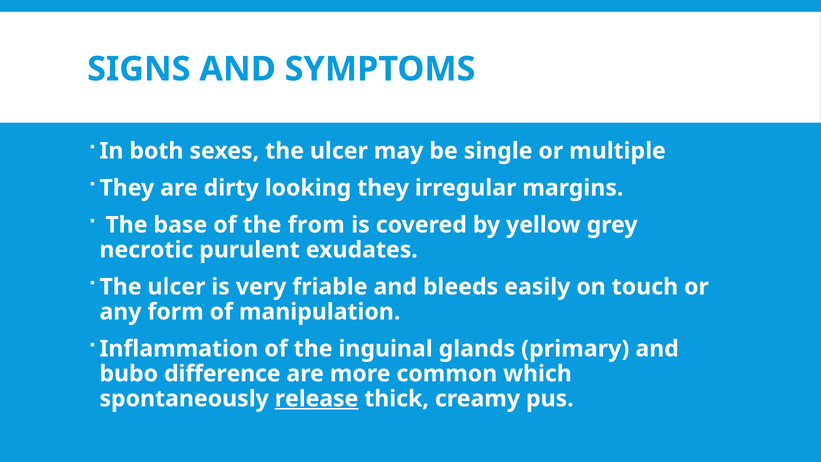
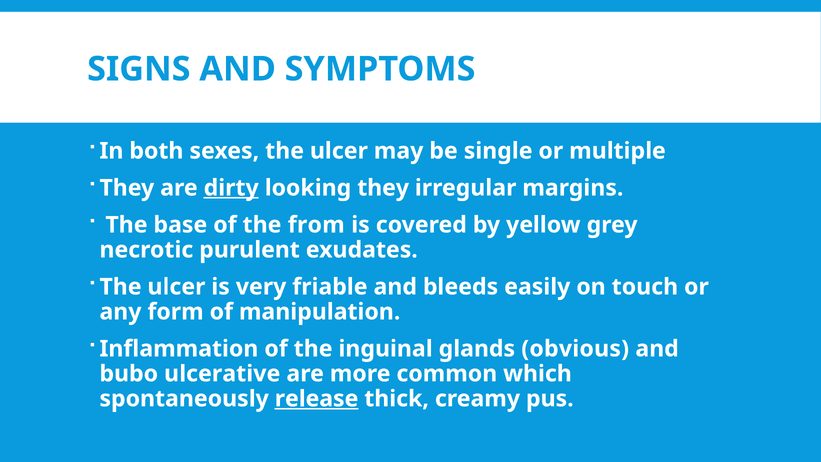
dirty underline: none -> present
primary: primary -> obvious
difference: difference -> ulcerative
